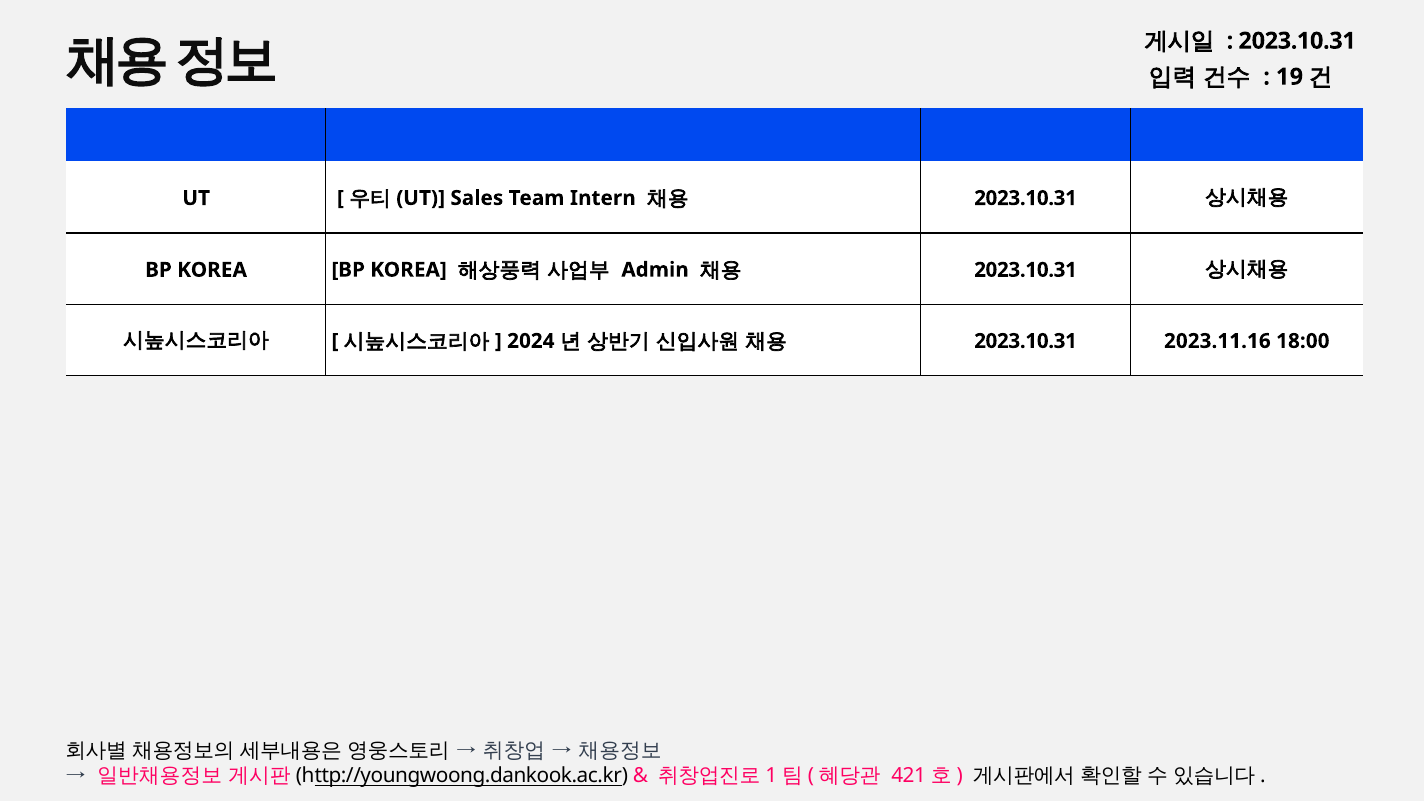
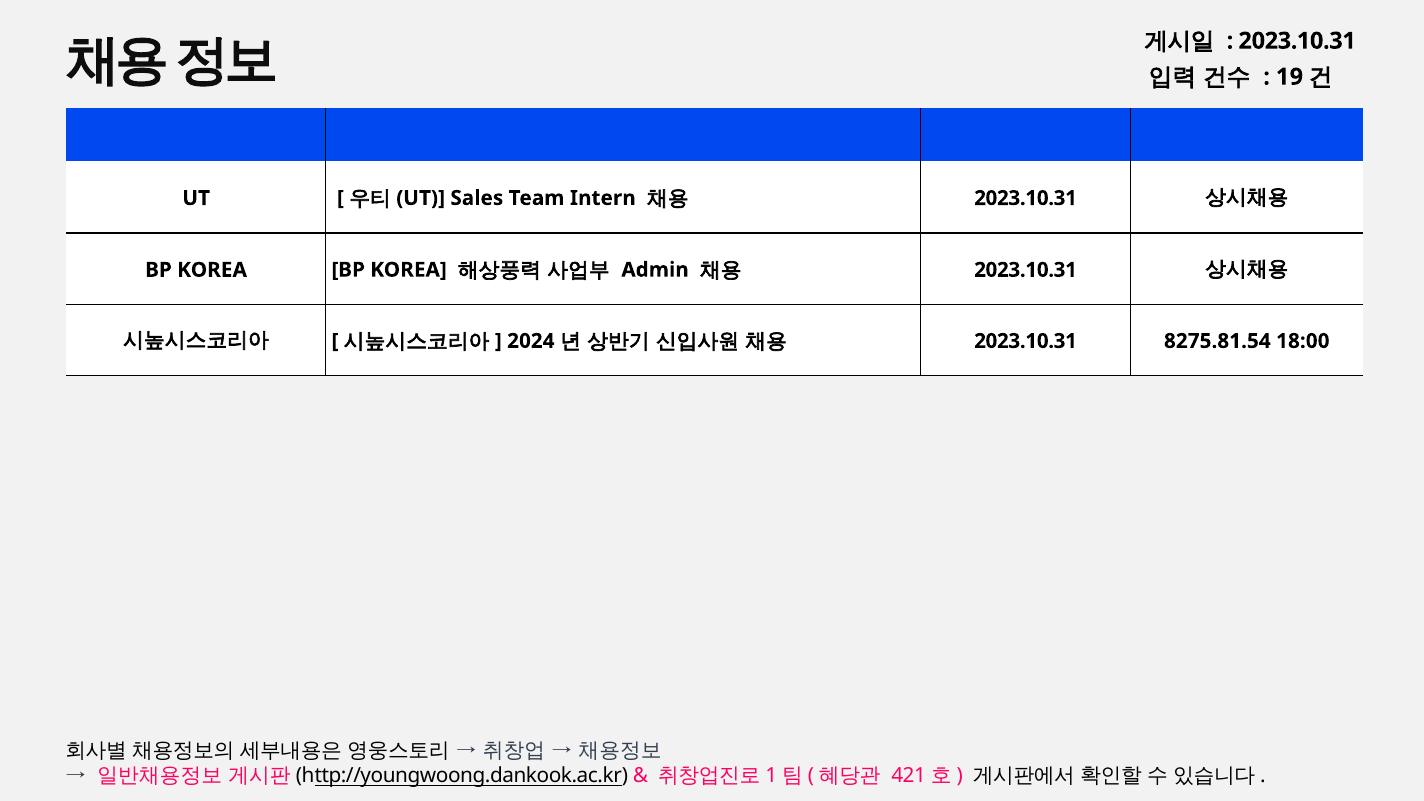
2023.11.16: 2023.11.16 -> 8275.81.54
